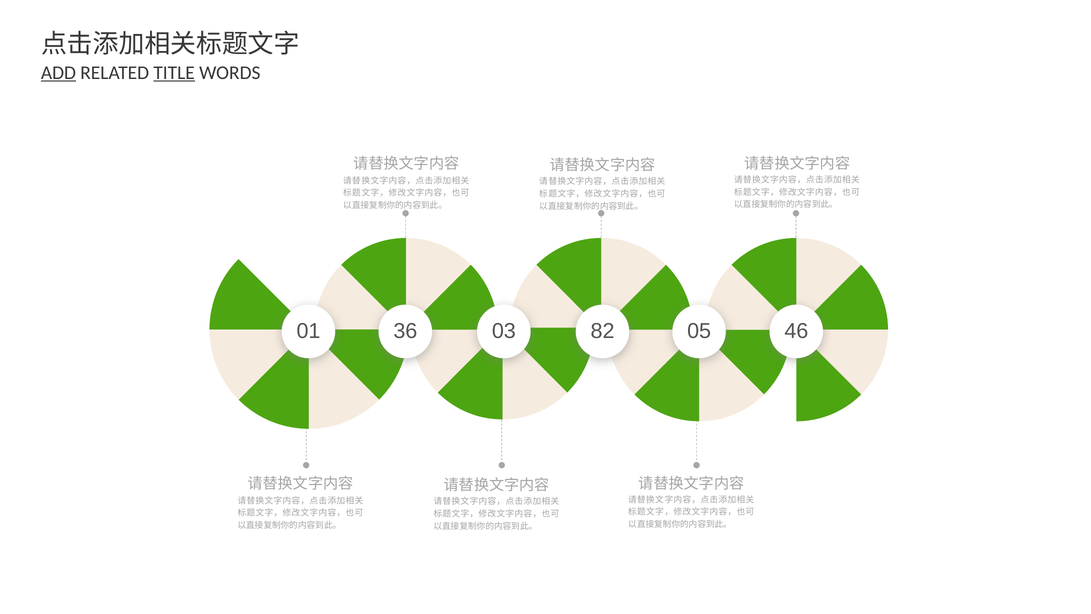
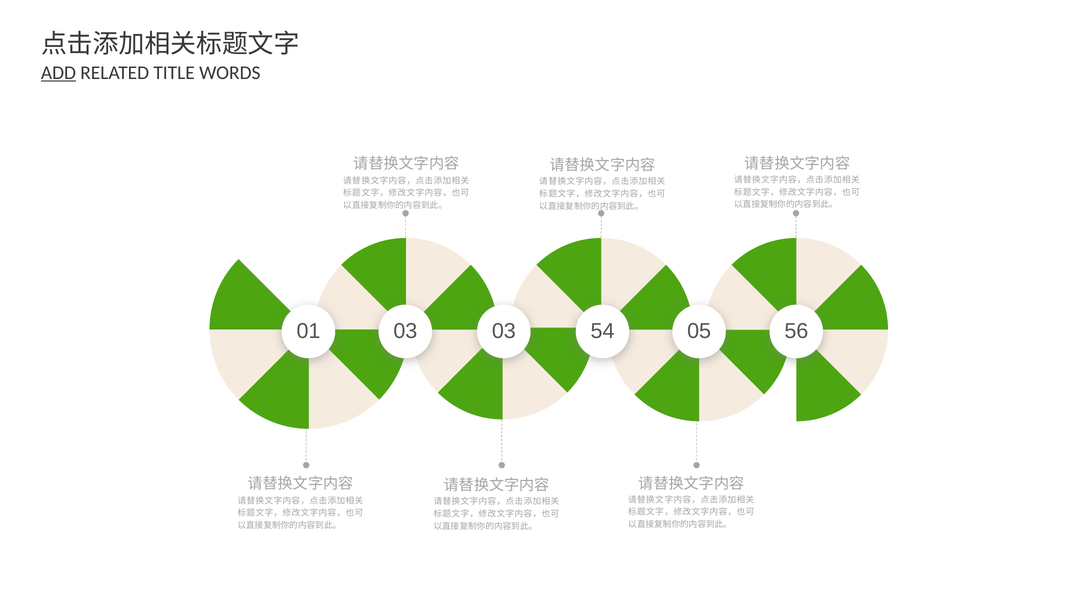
TITLE underline: present -> none
01 36: 36 -> 03
82: 82 -> 54
46: 46 -> 56
